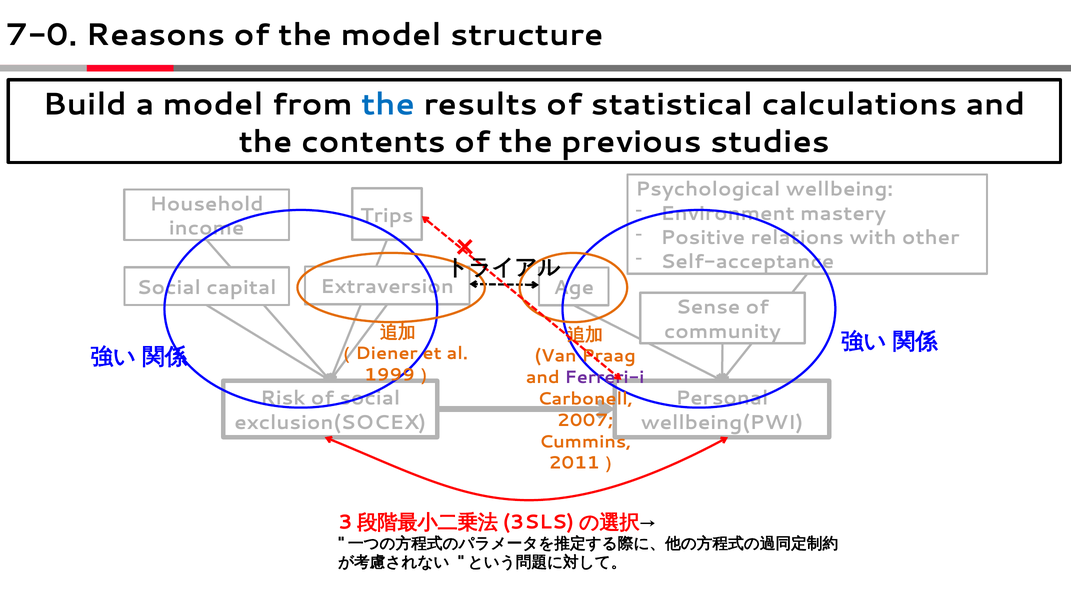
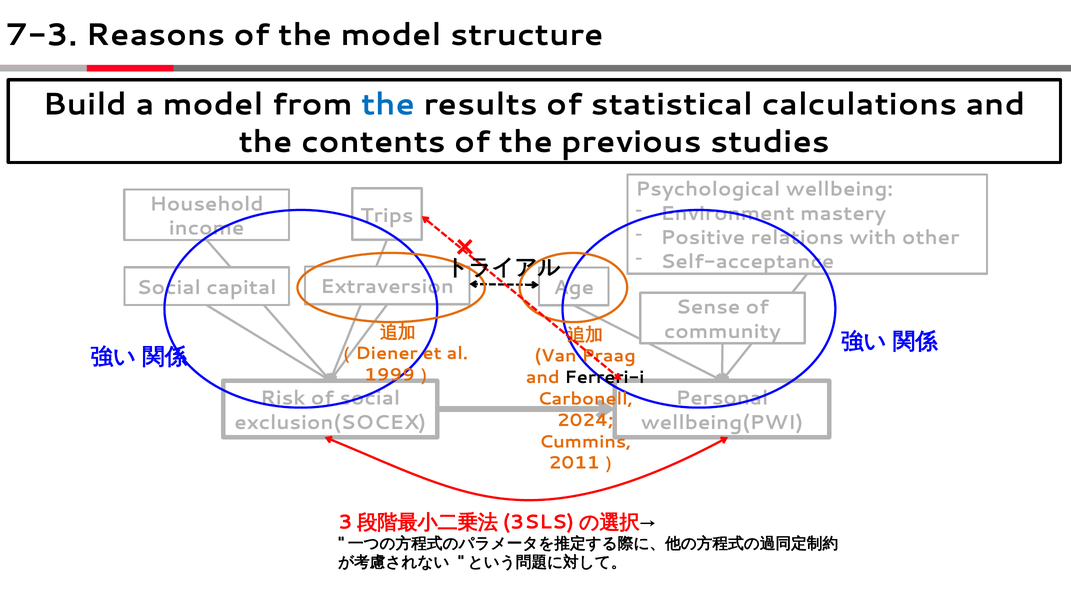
7-0: 7-0 -> 7-3
Ferreri-i colour: purple -> black
2007: 2007 -> 2024
